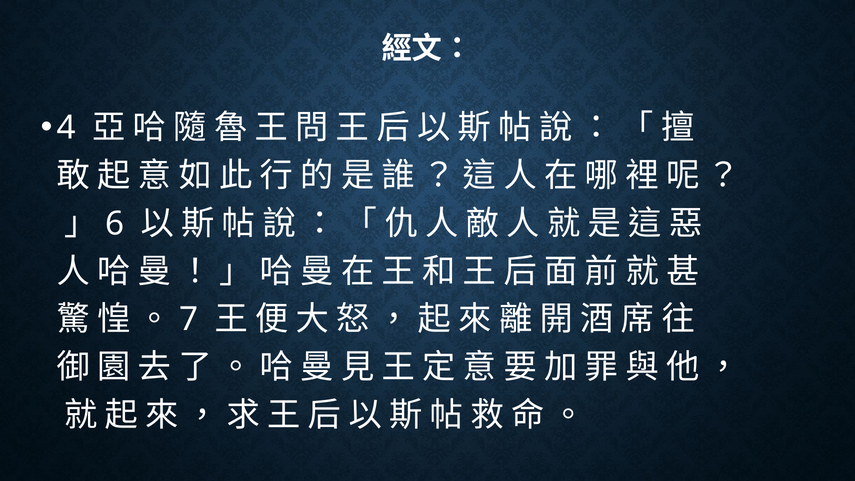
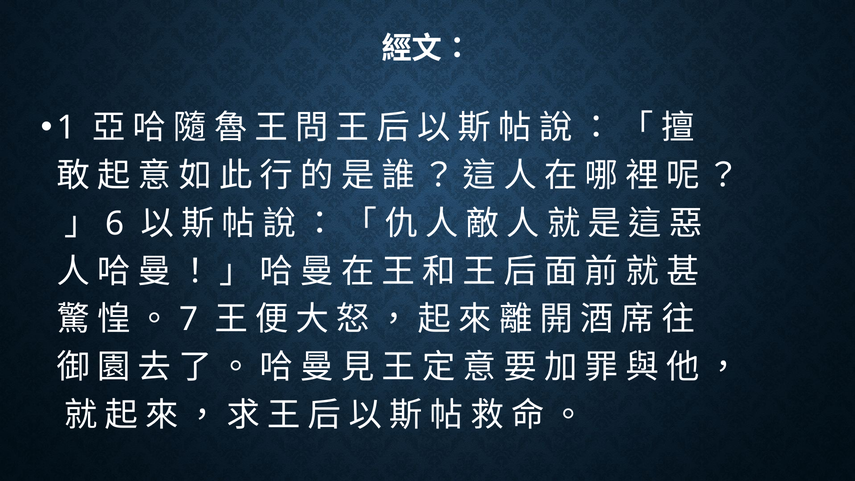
4: 4 -> 1
